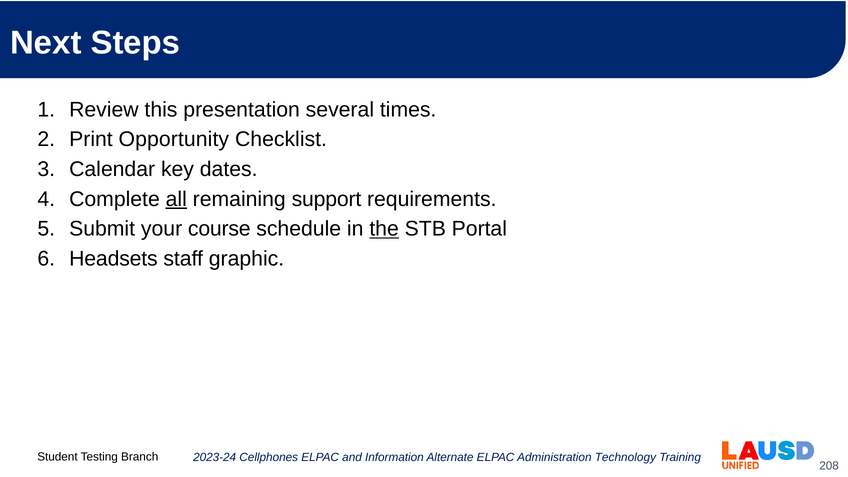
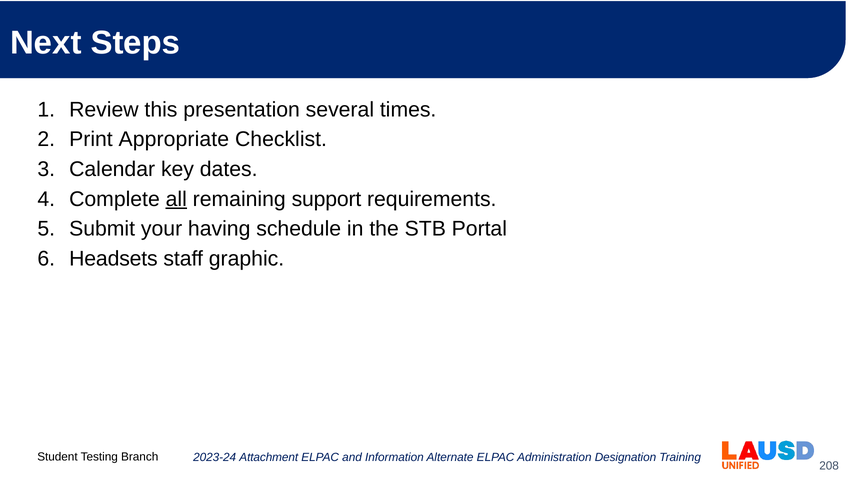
Opportunity: Opportunity -> Appropriate
course: course -> having
the underline: present -> none
Cellphones: Cellphones -> Attachment
Technology: Technology -> Designation
